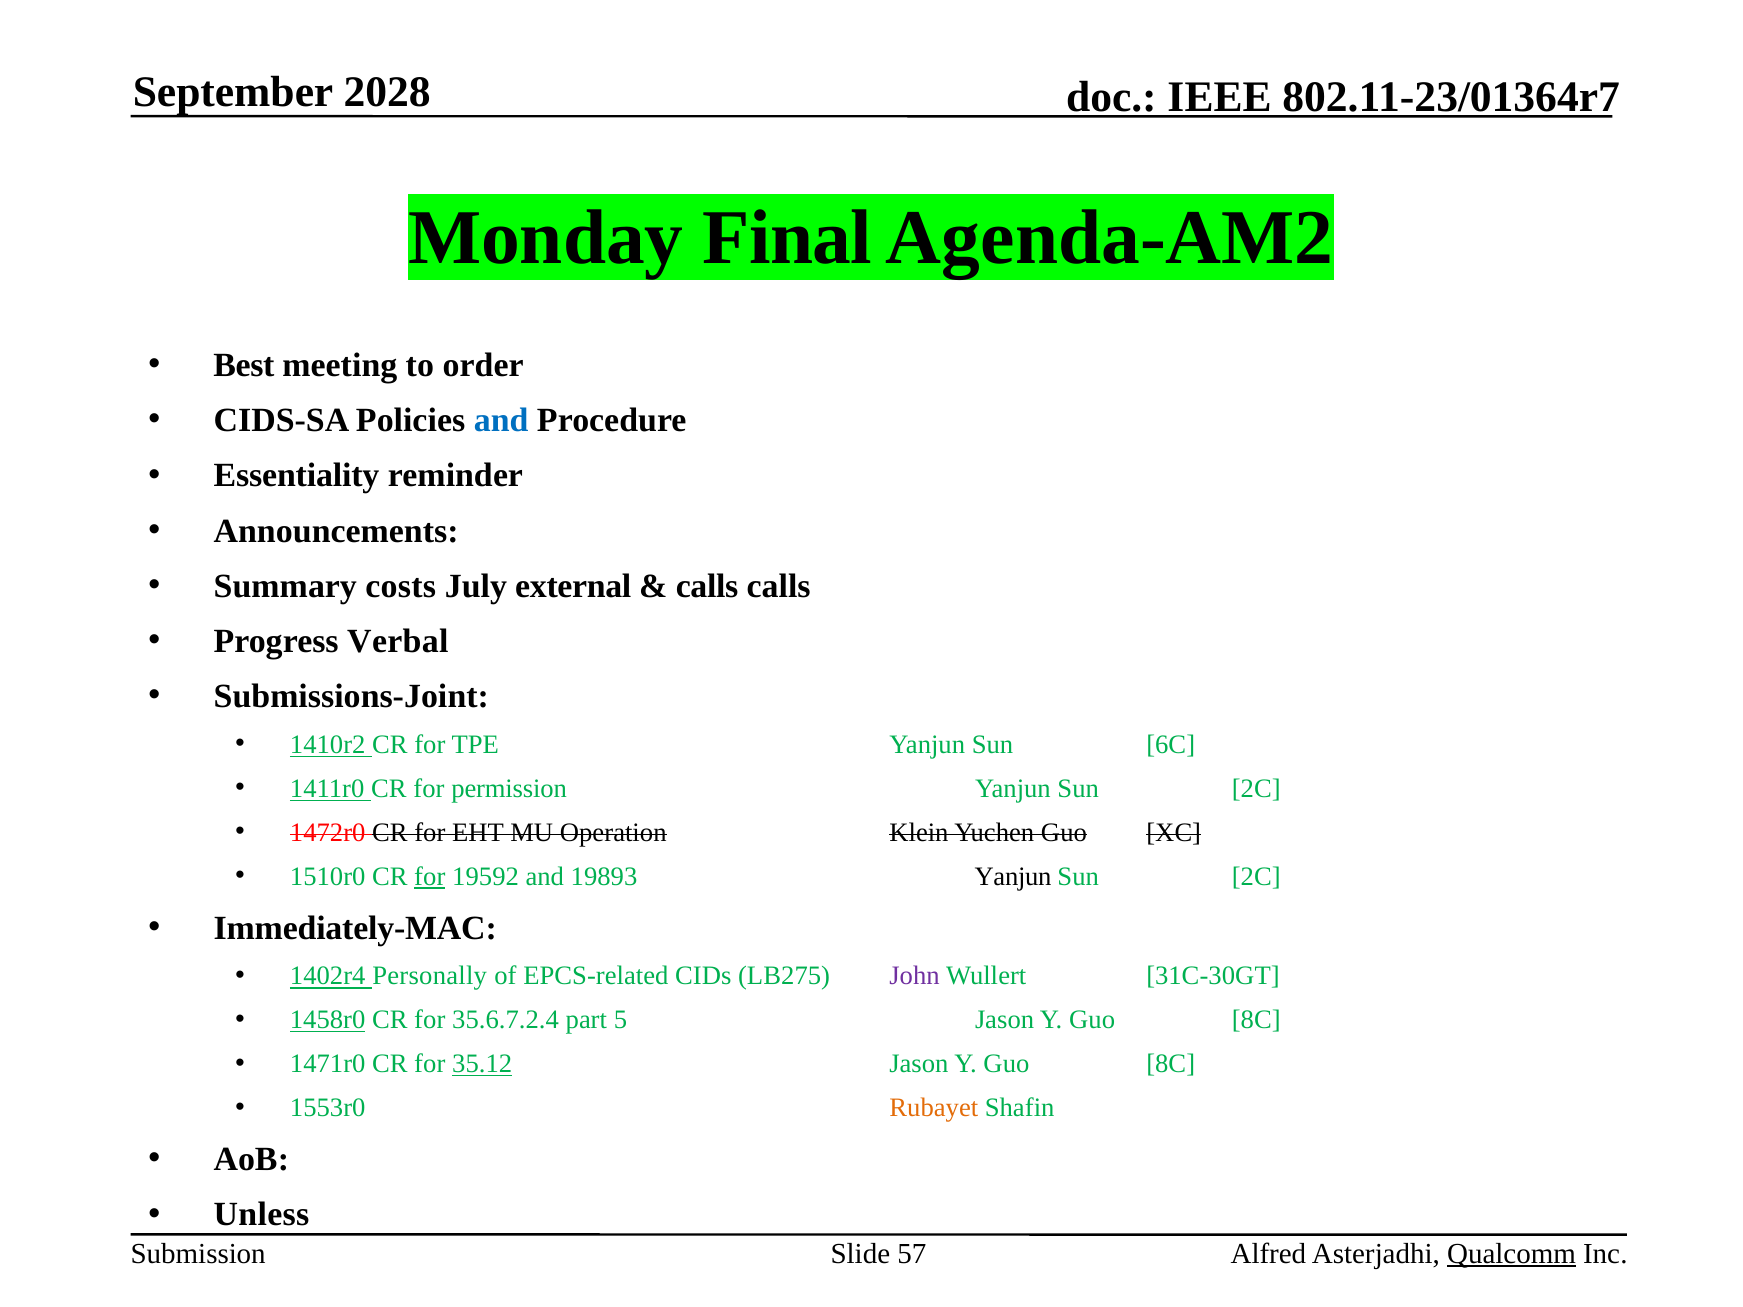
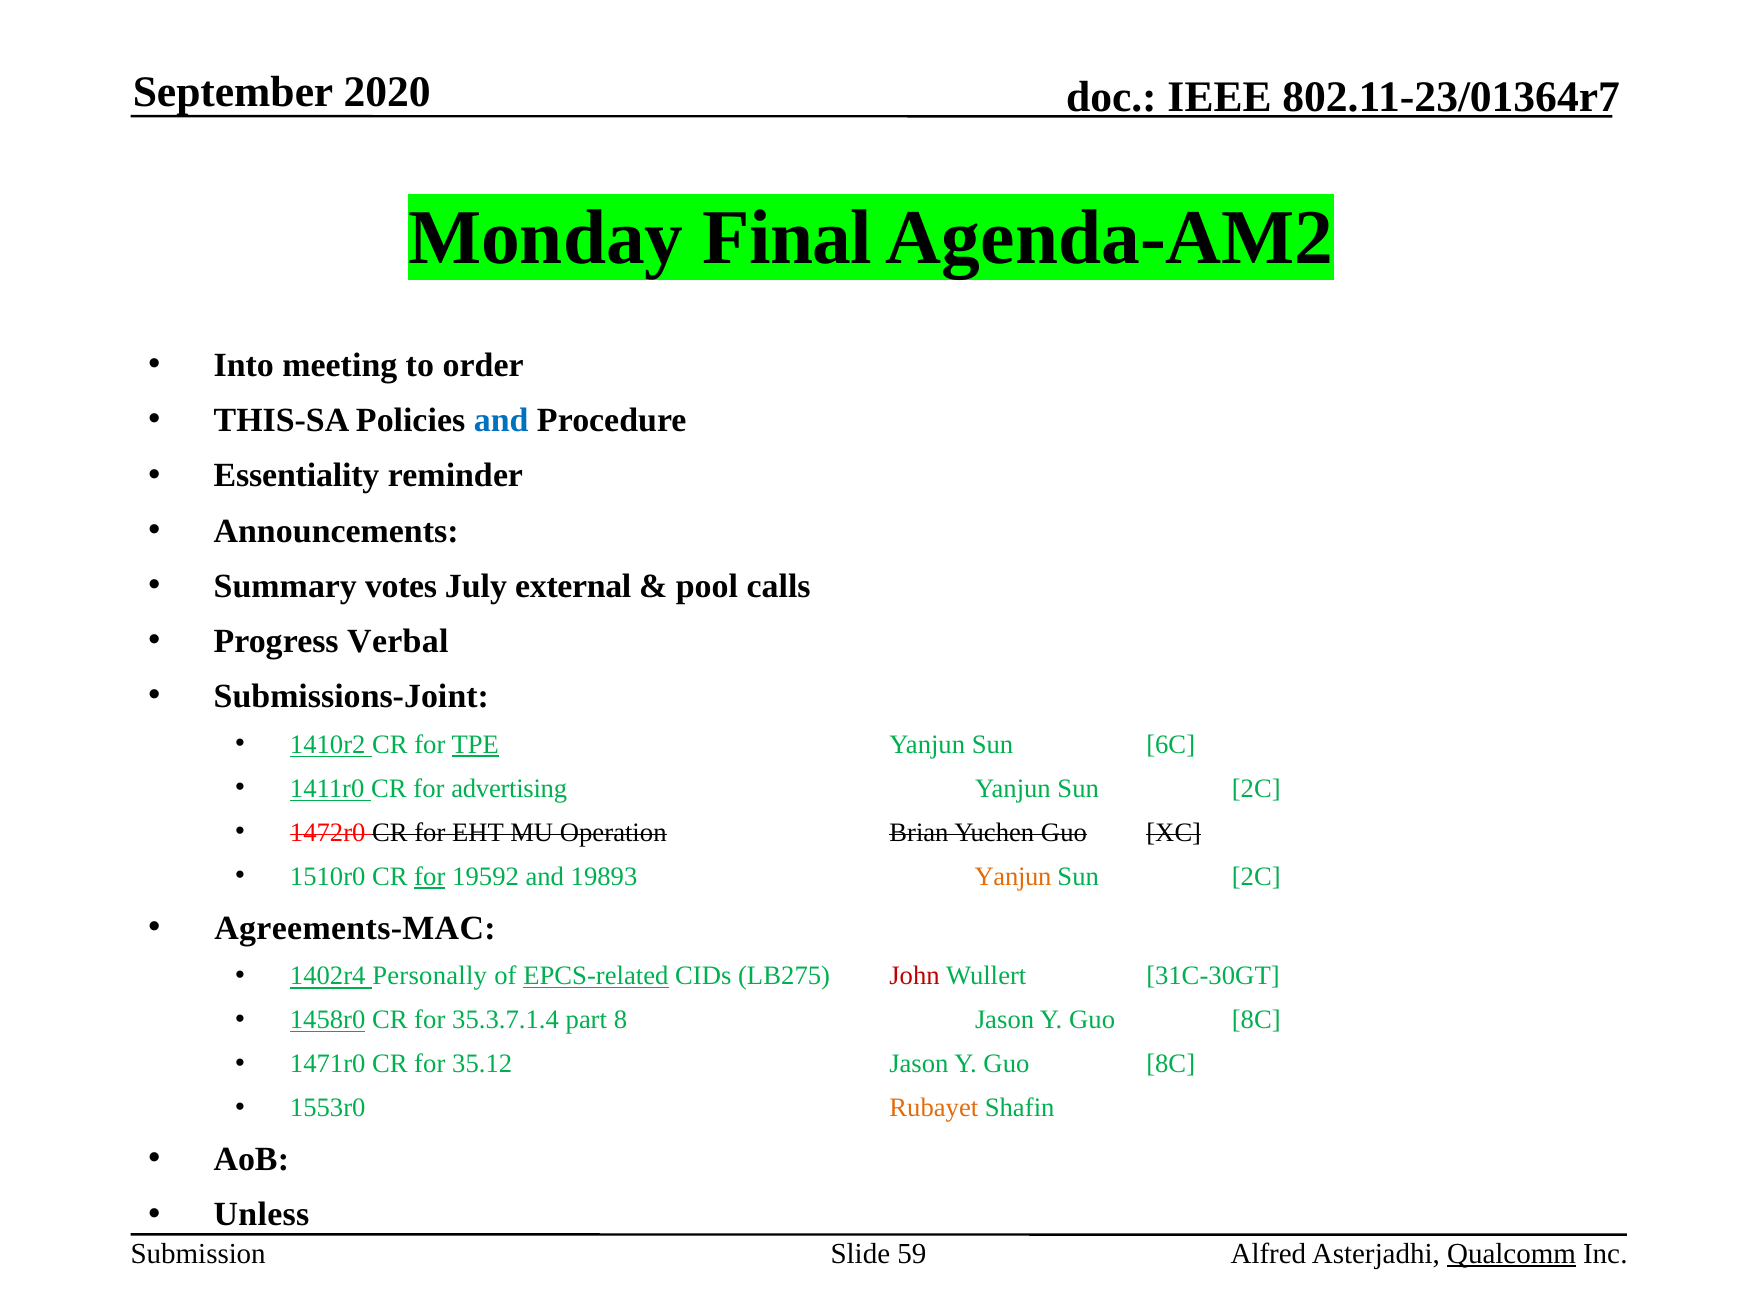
2028: 2028 -> 2020
Best: Best -> Into
CIDS-SA: CIDS-SA -> THIS-SA
costs: costs -> votes
calls at (707, 586): calls -> pool
TPE underline: none -> present
permission: permission -> advertising
Klein: Klein -> Brian
Yanjun at (1013, 877) colour: black -> orange
Immediately-MAC: Immediately-MAC -> Agreements-MAC
EPCS-related underline: none -> present
John colour: purple -> red
35.6.7.2.4: 35.6.7.2.4 -> 35.3.7.1.4
5: 5 -> 8
35.12 underline: present -> none
57: 57 -> 59
